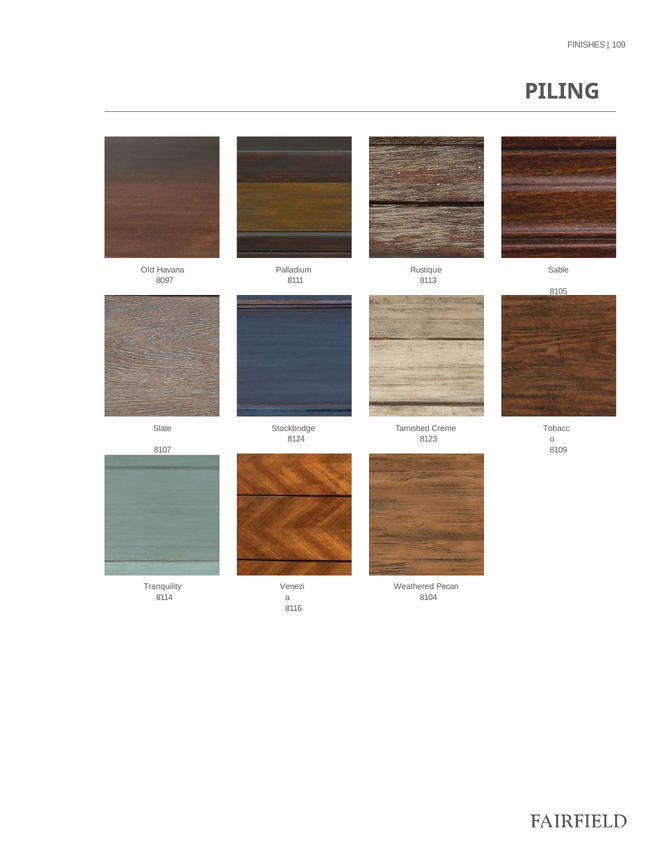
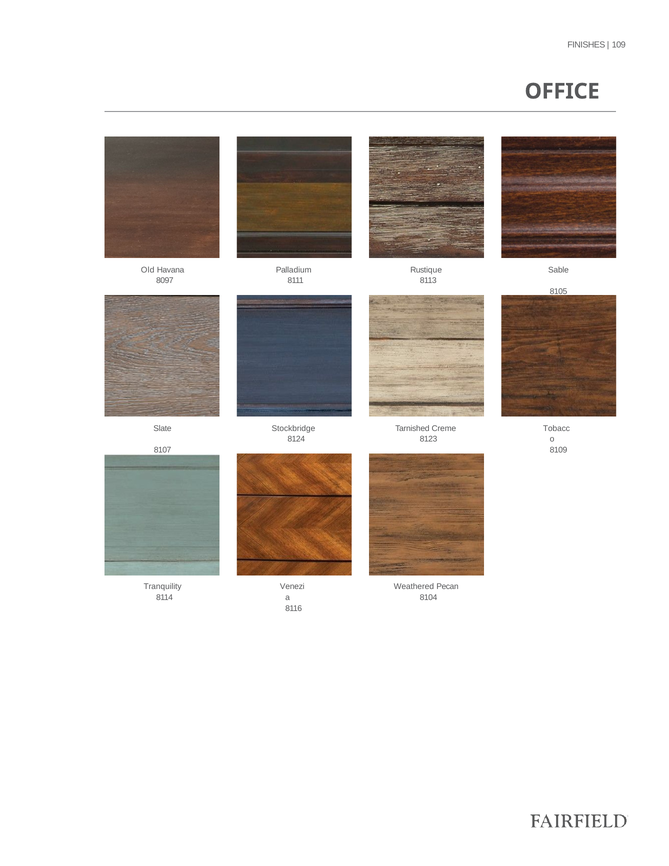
PILING: PILING -> OFFICE
